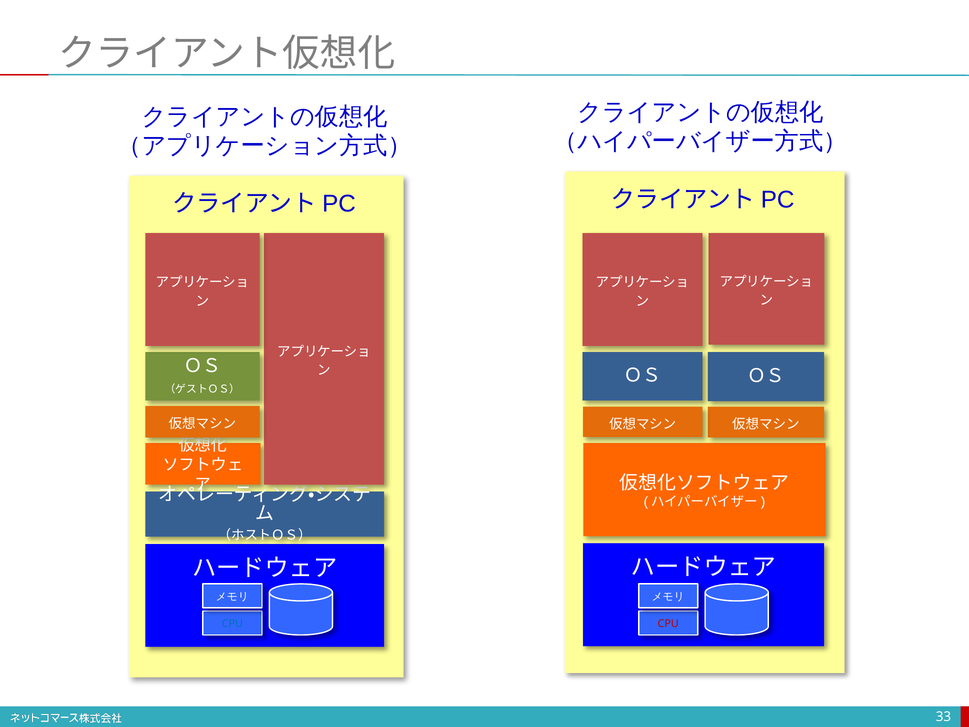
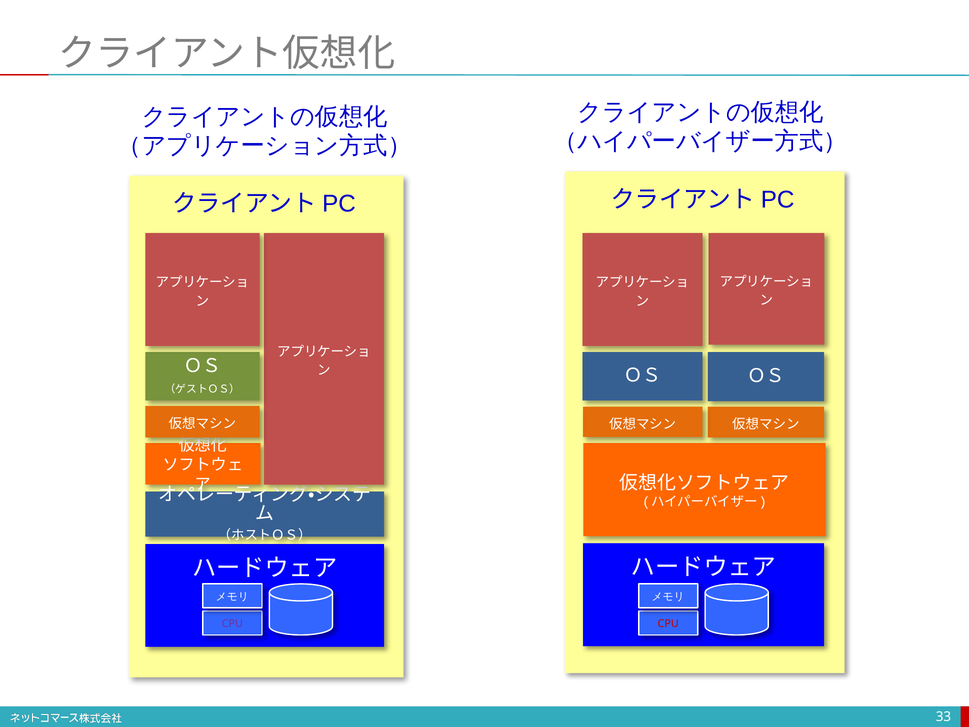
CPU at (232, 624) colour: blue -> purple
